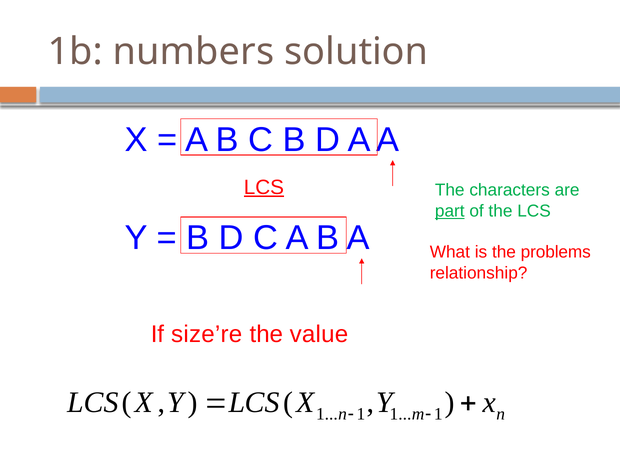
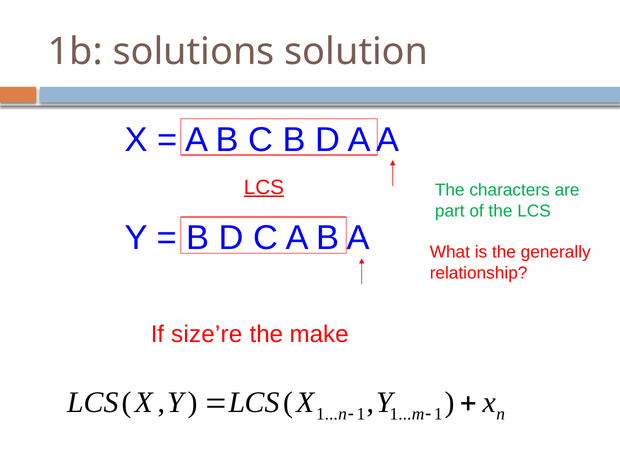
numbers: numbers -> solutions
part underline: present -> none
problems: problems -> generally
value: value -> make
